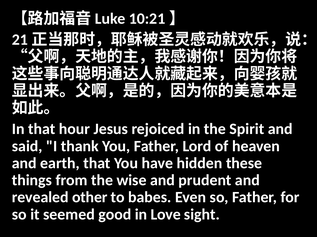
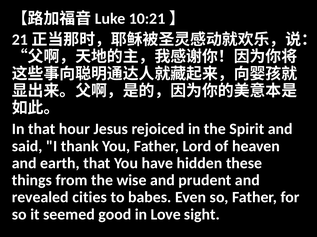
other: other -> cities
